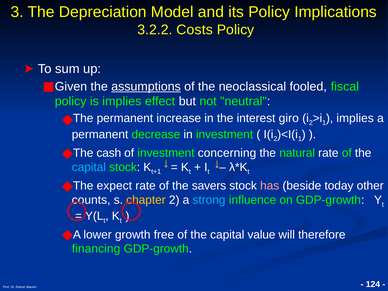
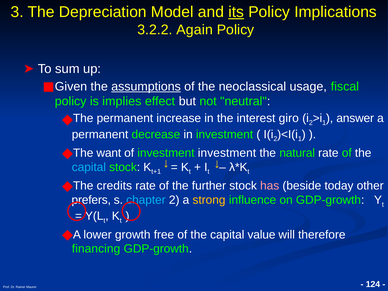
its underline: none -> present
Costs: Costs -> Again
fooled: fooled -> usage
implies at (355, 118): implies -> answer
cash: cash -> want
investment concerning: concerning -> investment
expect: expect -> credits
savers: savers -> further
counts: counts -> prefers
chapter colour: yellow -> light blue
strong colour: light blue -> yellow
